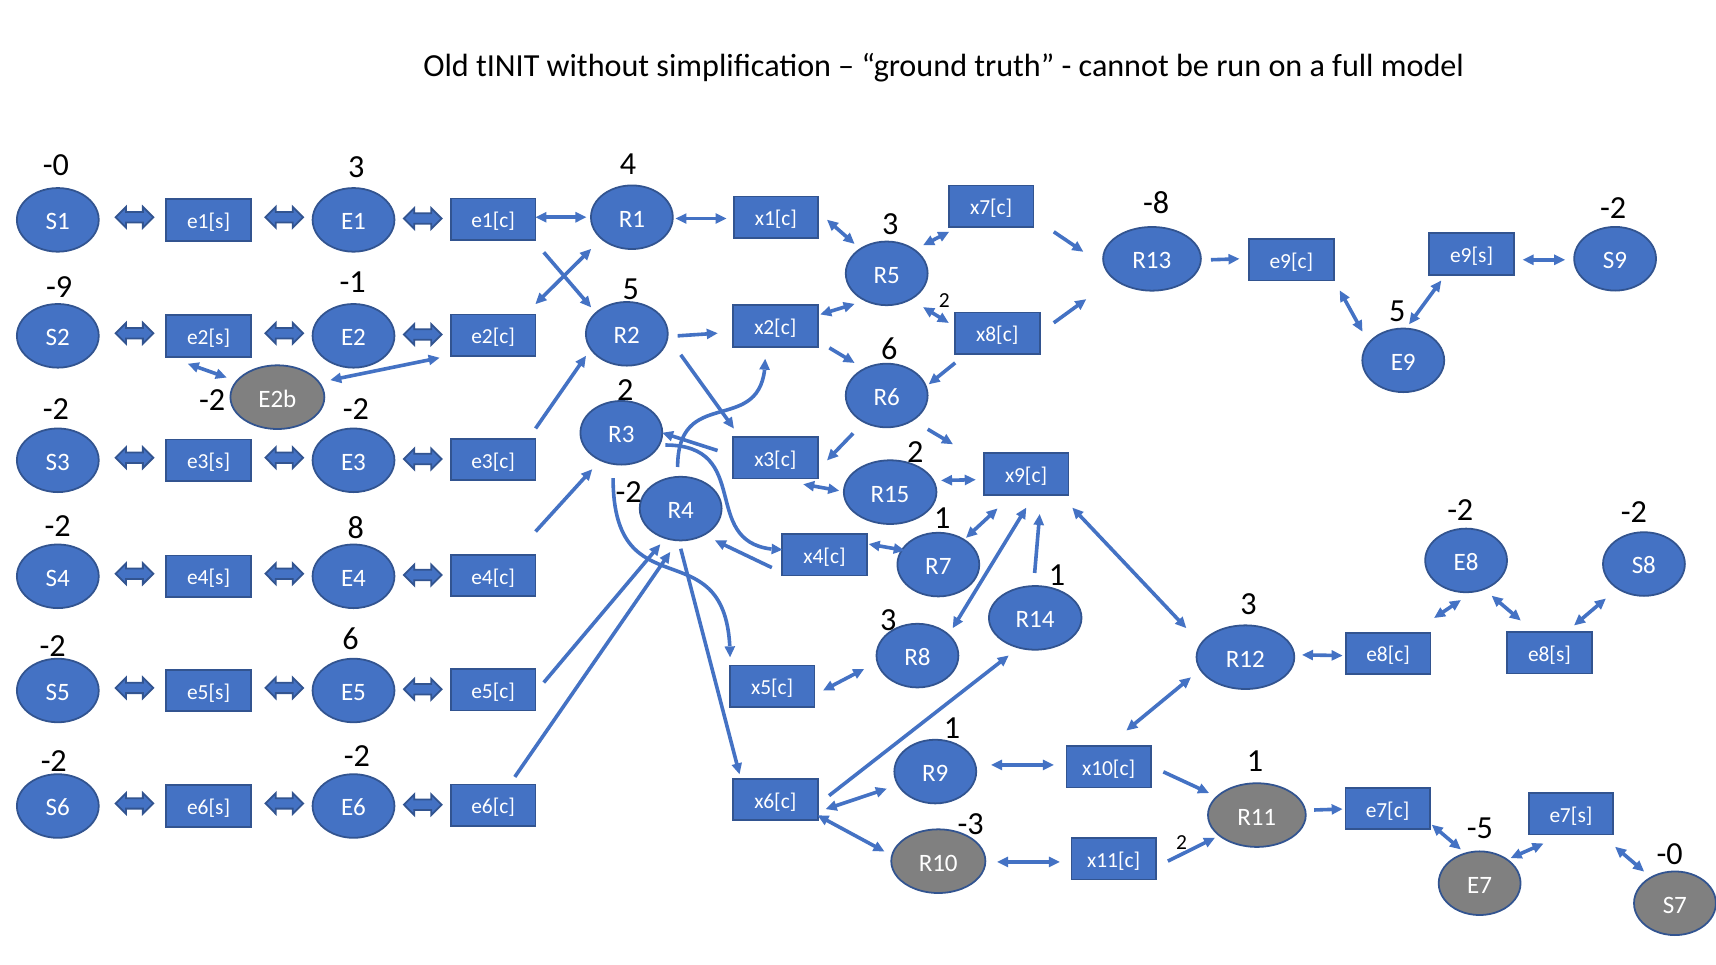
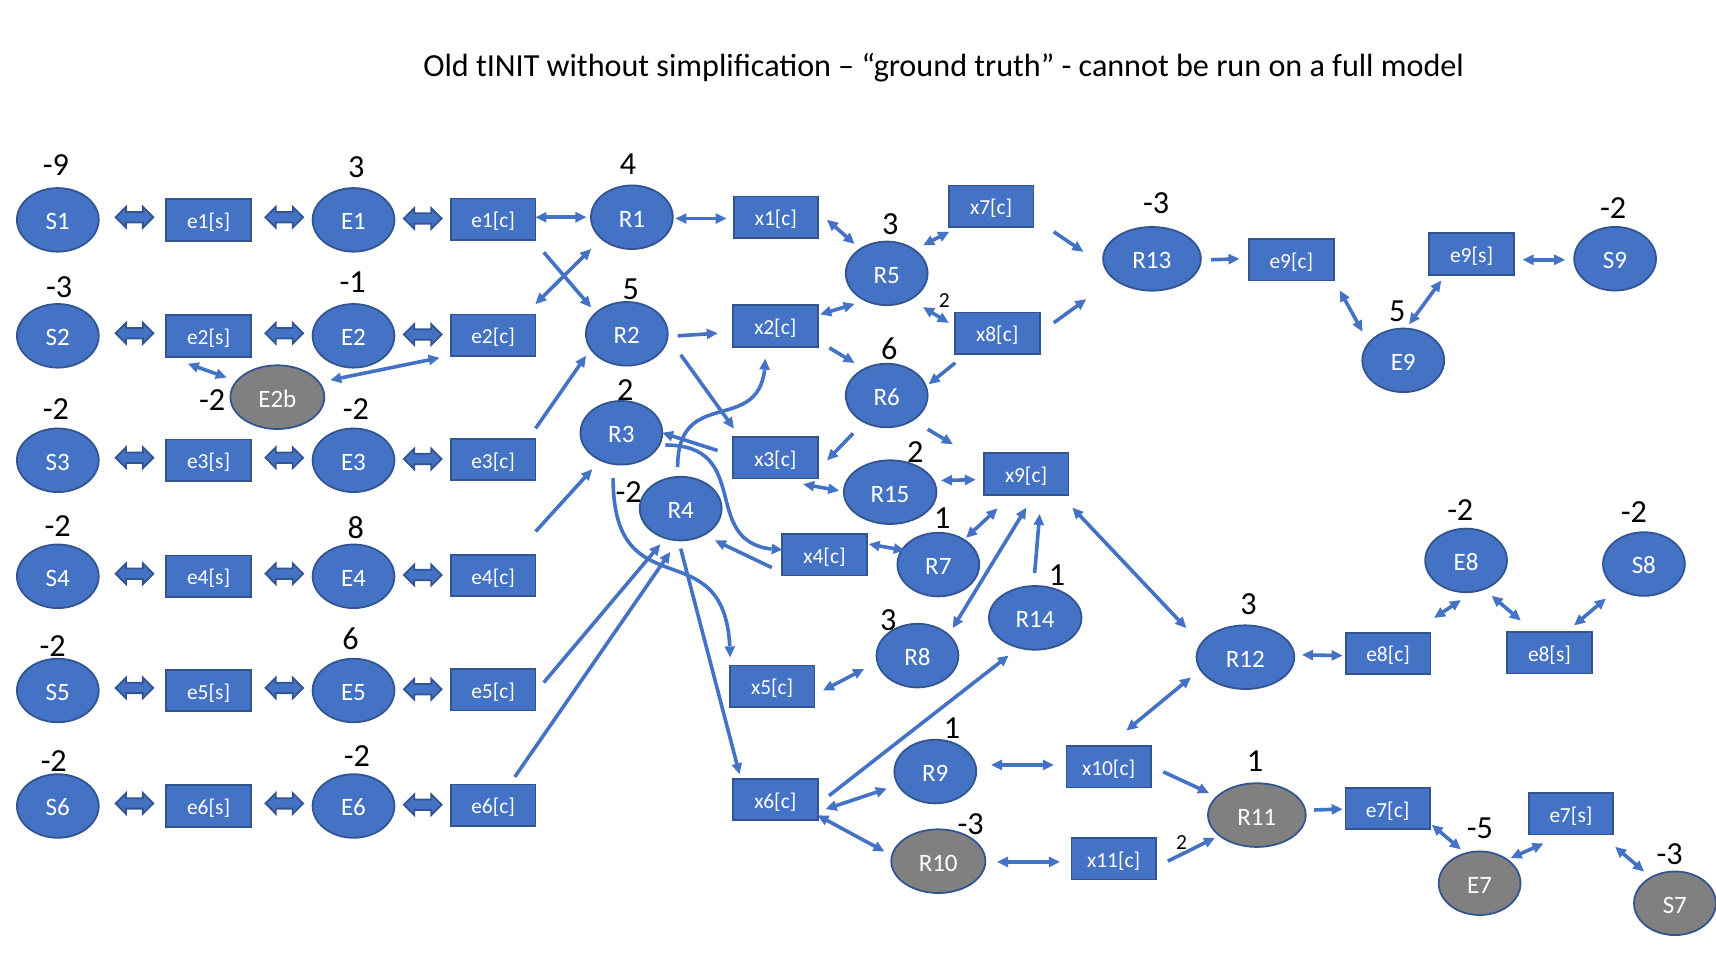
-0 at (56, 165): -0 -> -9
-8 at (1156, 203): -8 -> -3
-9 at (59, 287): -9 -> -3
-0 at (1670, 854): -0 -> -3
